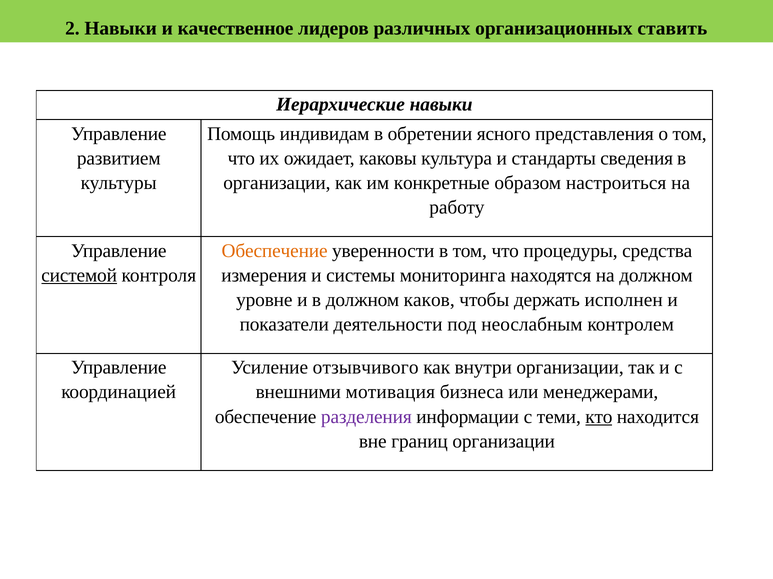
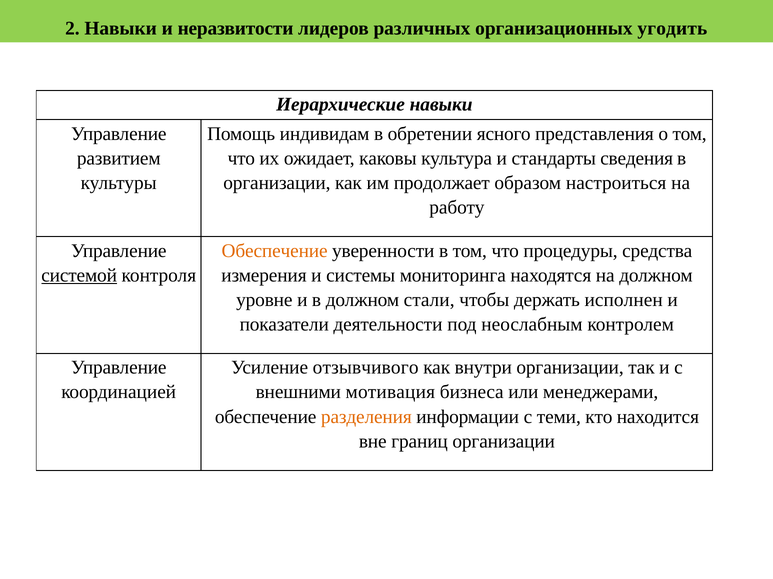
качественное: качественное -> неразвитости
ставить: ставить -> угодить
конкретные: конкретные -> продолжает
каков: каков -> стали
разделения colour: purple -> orange
кто underline: present -> none
